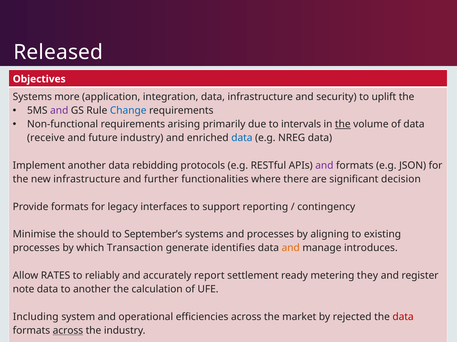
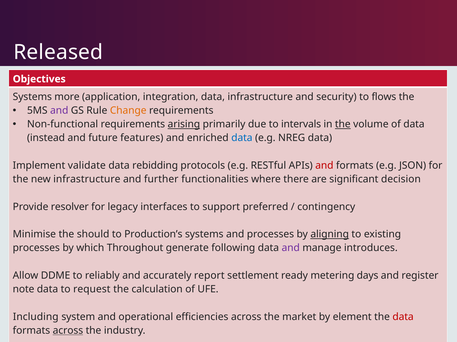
uplift: uplift -> flows
Change colour: blue -> orange
arising underline: none -> present
receive: receive -> instead
future industry: industry -> features
Implement another: another -> validate
and at (324, 166) colour: purple -> red
Provide formats: formats -> resolver
reporting: reporting -> preferred
September’s: September’s -> Production’s
aligning underline: none -> present
Transaction: Transaction -> Throughout
identifies: identifies -> following
and at (291, 249) colour: orange -> purple
RATES: RATES -> DDME
they: they -> days
to another: another -> request
rejected: rejected -> element
